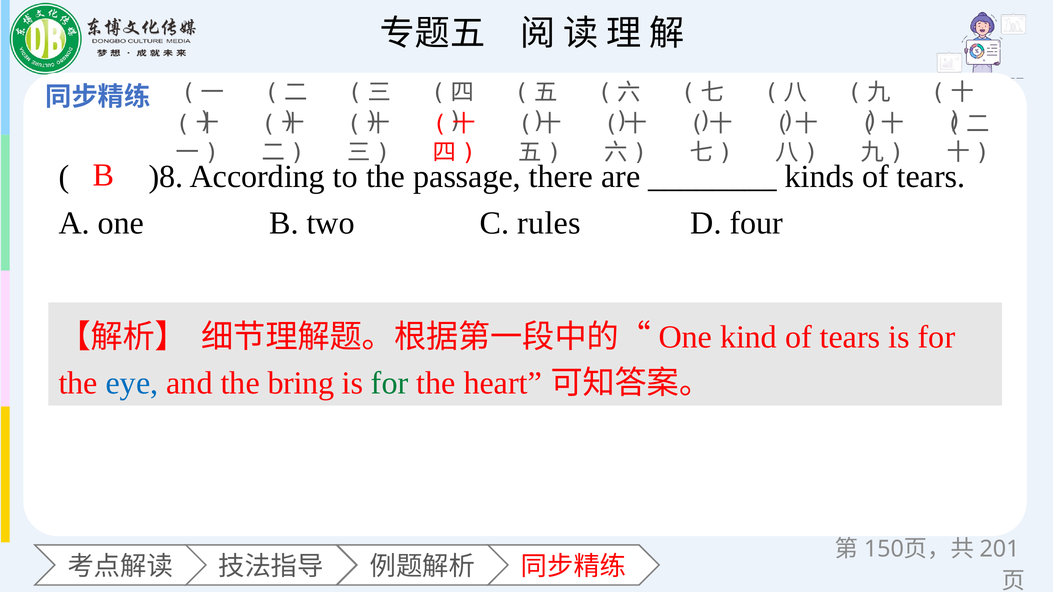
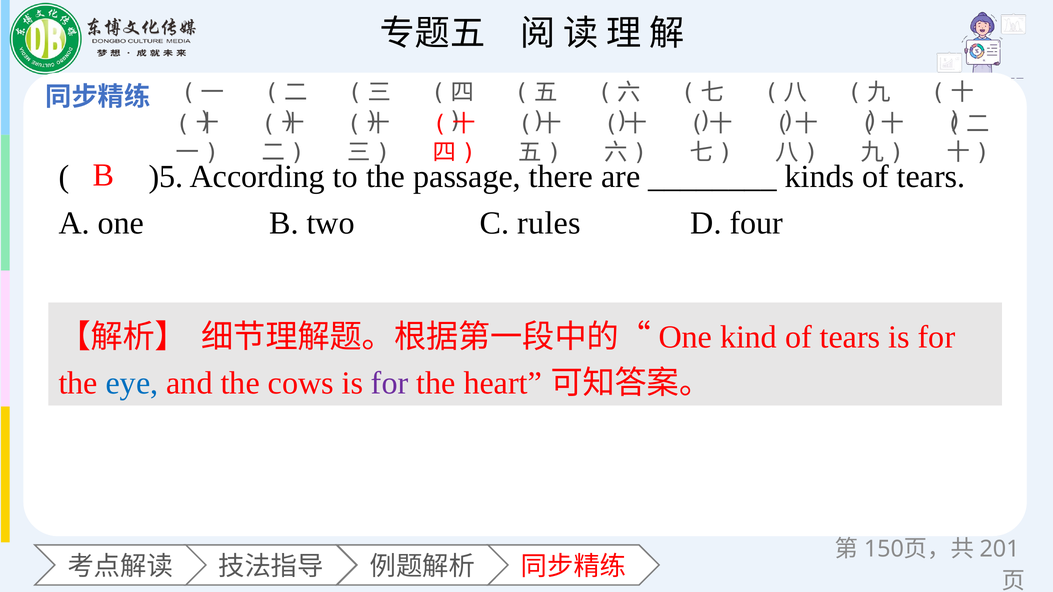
)8: )8 -> )5
bring: bring -> cows
for at (390, 383) colour: green -> purple
